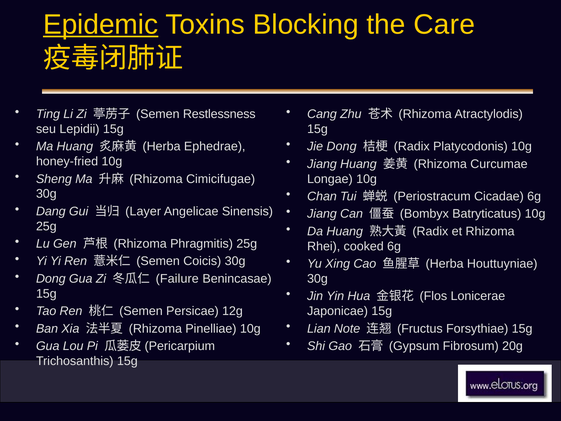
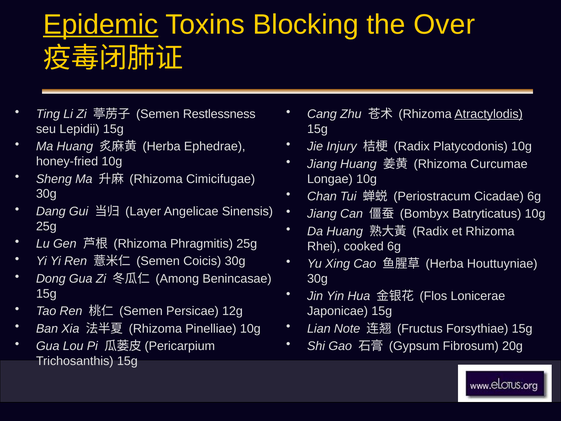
Care: Care -> Over
Atractylodis underline: none -> present
Jie Dong: Dong -> Injury
Failure: Failure -> Among
